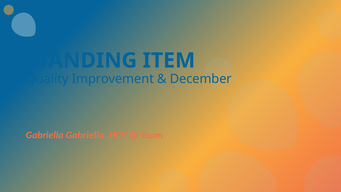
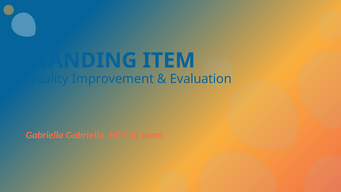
December: December -> Evaluation
